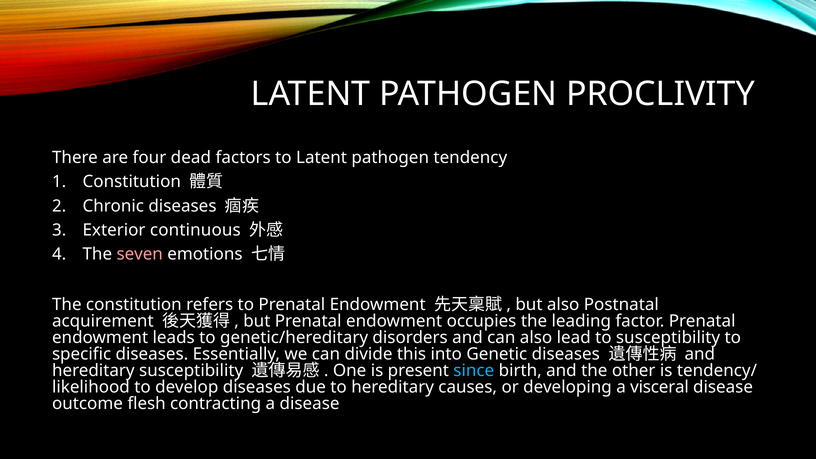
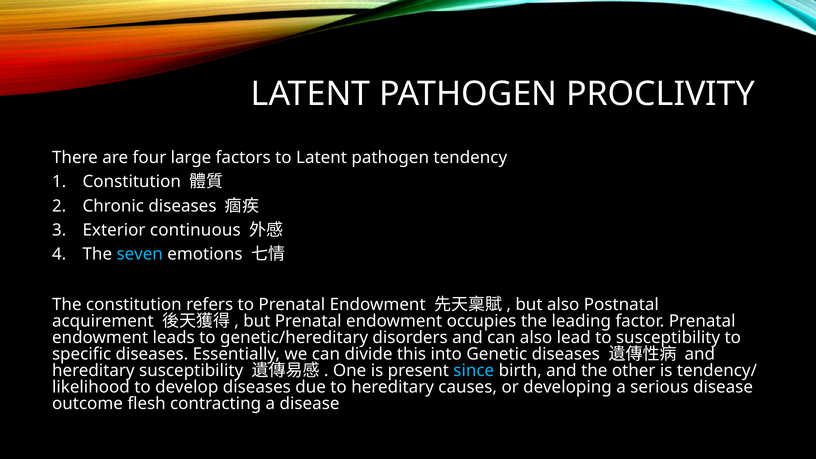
dead: dead -> large
seven colour: pink -> light blue
visceral: visceral -> serious
